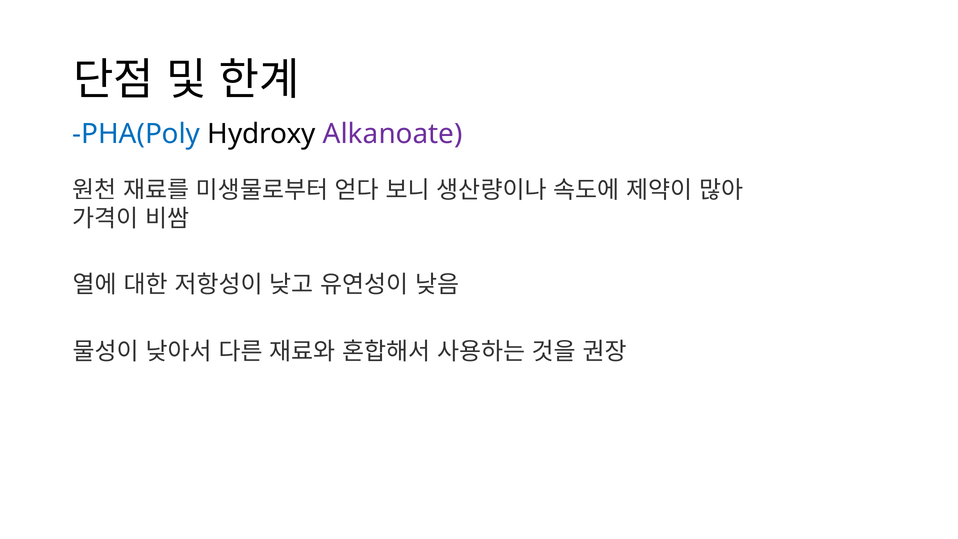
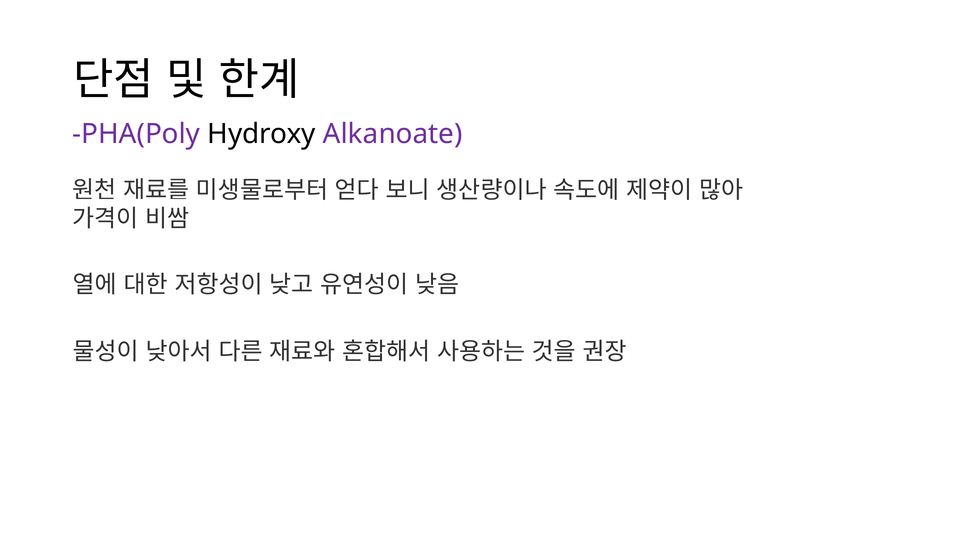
PHA(Poly colour: blue -> purple
